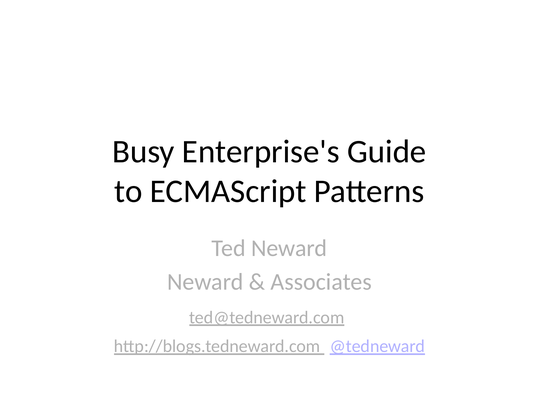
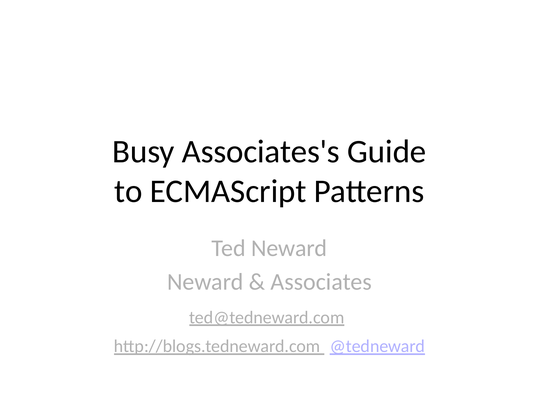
Enterprise's: Enterprise's -> Associates's
